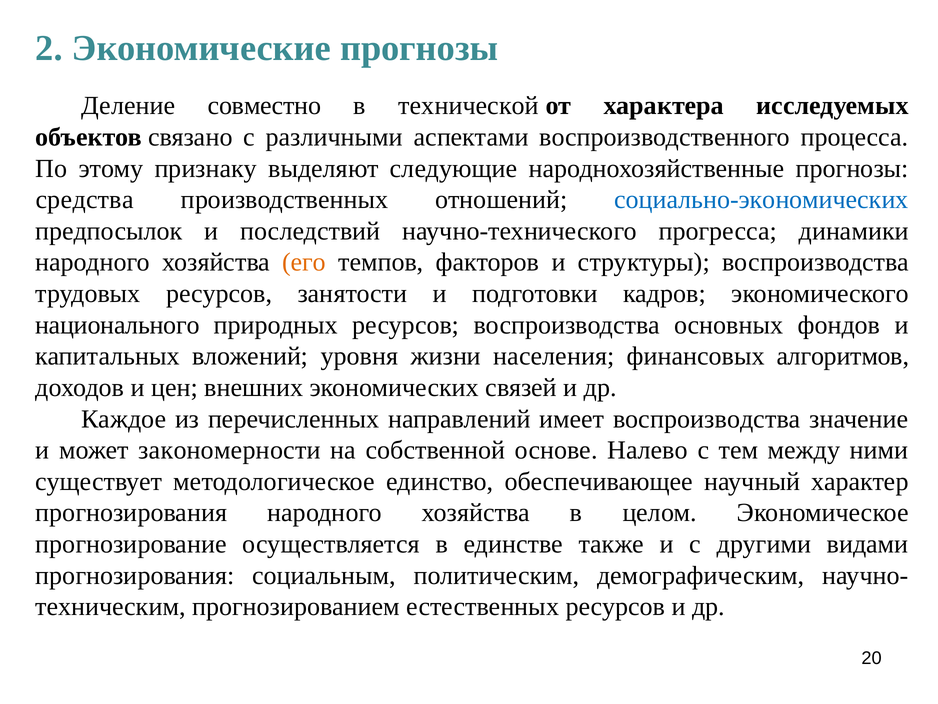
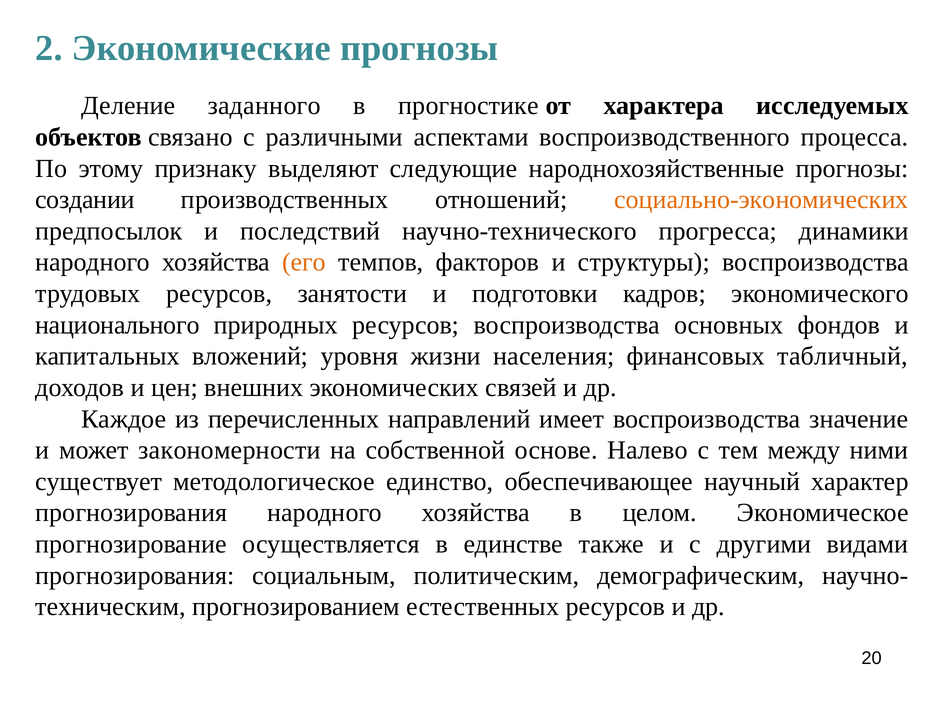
совместно: совместно -> заданного
технической: технической -> прогностике
средства: средства -> создании
социально-экономических colour: blue -> orange
алгоритмов: алгоритмов -> табличный
